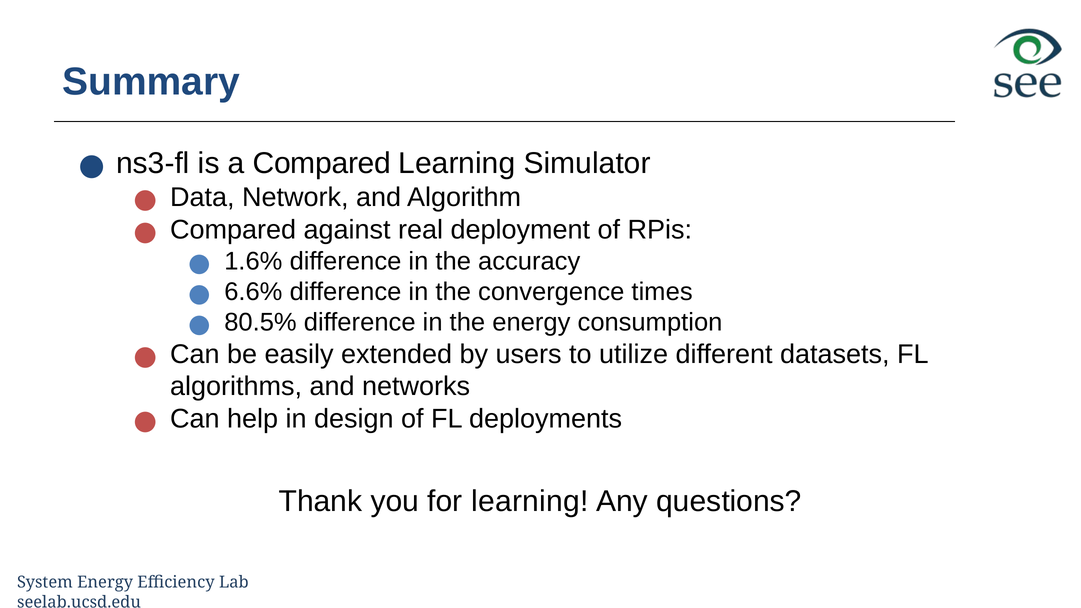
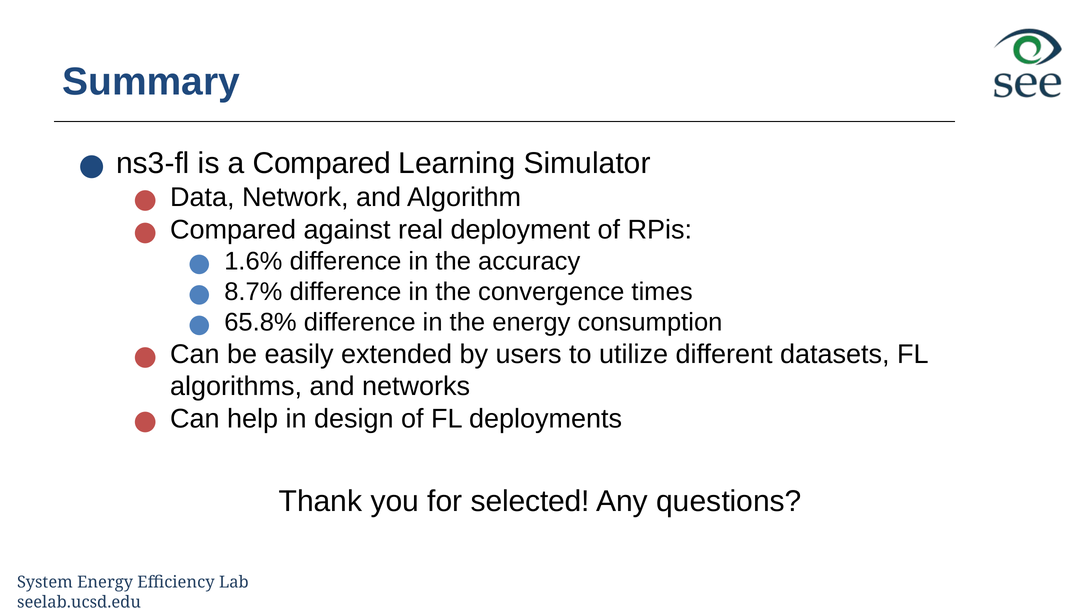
6.6%: 6.6% -> 8.7%
80.5%: 80.5% -> 65.8%
for learning: learning -> selected
